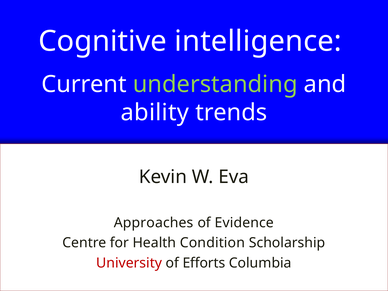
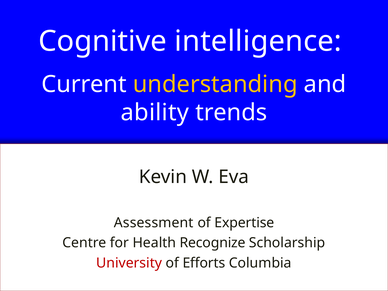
understanding colour: light green -> yellow
Approaches: Approaches -> Assessment
Evidence: Evidence -> Expertise
Condition: Condition -> Recognize
